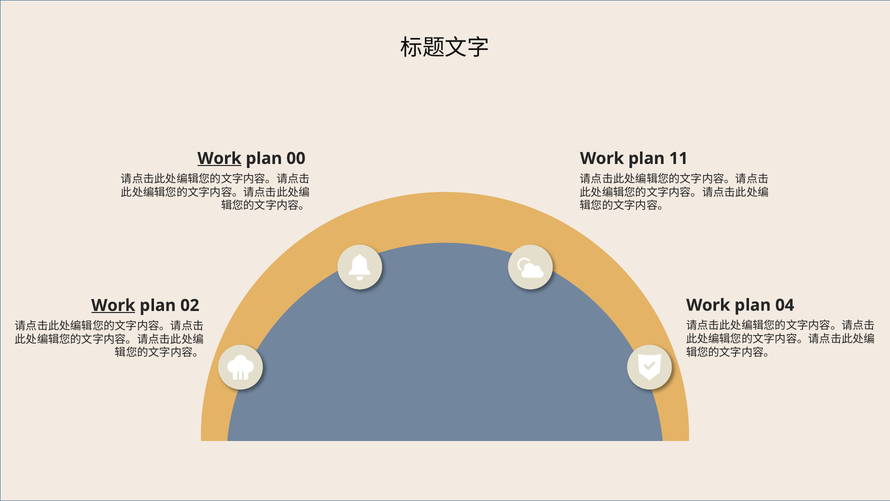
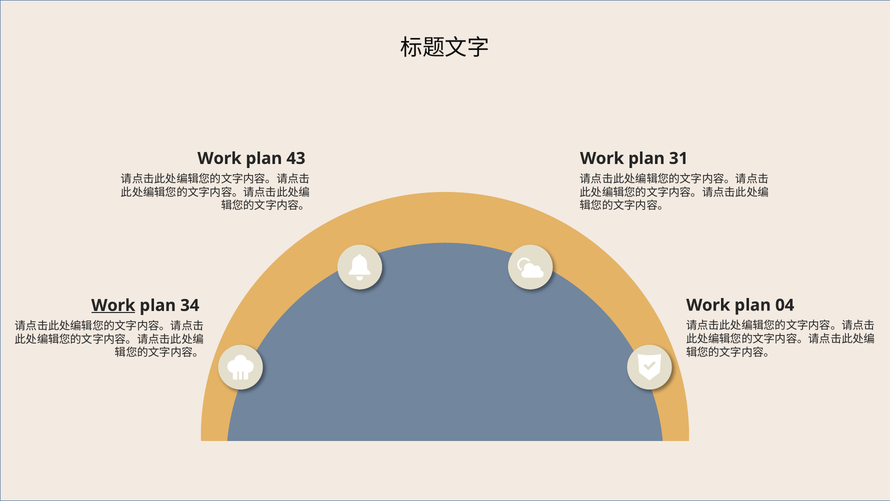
Work at (219, 158) underline: present -> none
00: 00 -> 43
11: 11 -> 31
02: 02 -> 34
